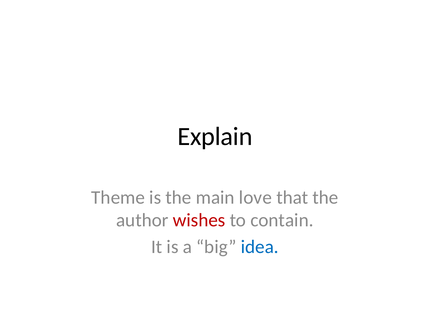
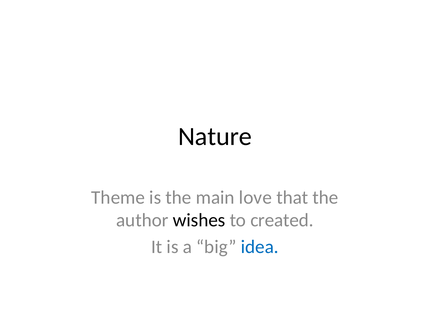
Explain: Explain -> Nature
wishes colour: red -> black
contain: contain -> created
